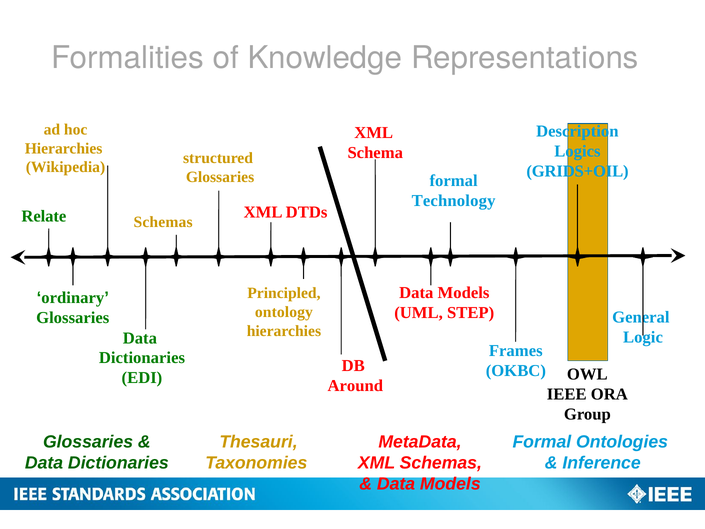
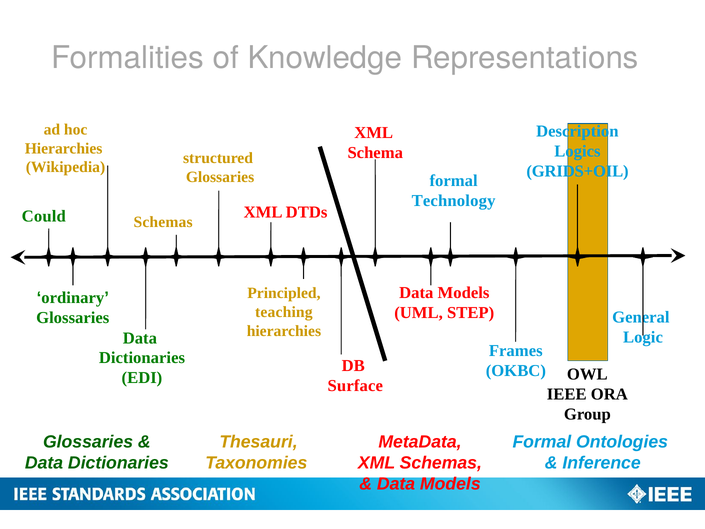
Relate: Relate -> Could
ontology: ontology -> teaching
Around: Around -> Surface
